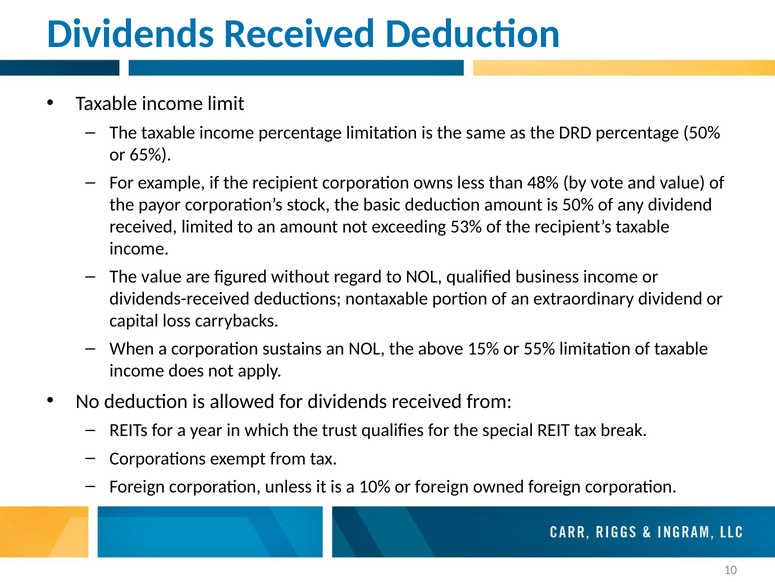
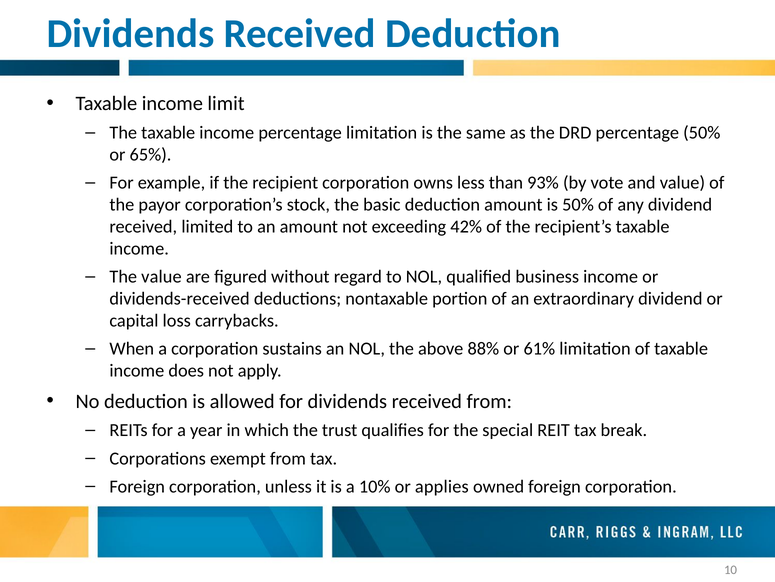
48%: 48% -> 93%
53%: 53% -> 42%
15%: 15% -> 88%
55%: 55% -> 61%
or foreign: foreign -> applies
